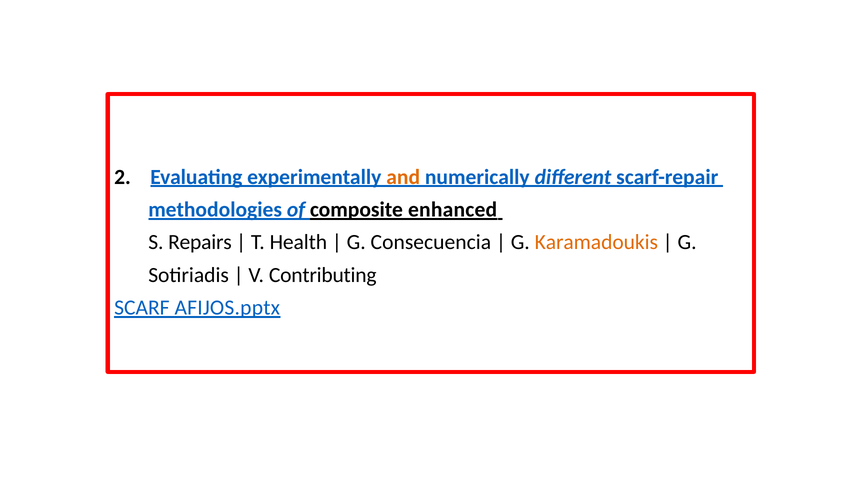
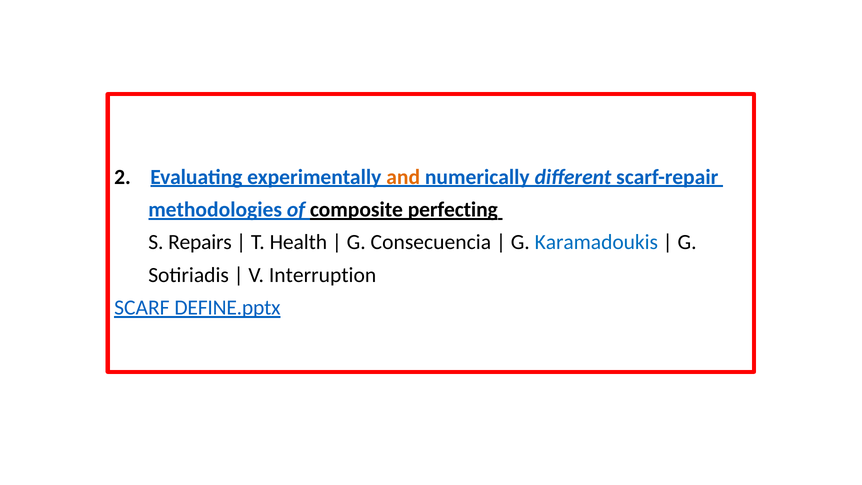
enhanced: enhanced -> perfecting
Karamadoukis colour: orange -> blue
Contributing: Contributing -> Interruption
AFIJOS.pptx: AFIJOS.pptx -> DEFINE.pptx
